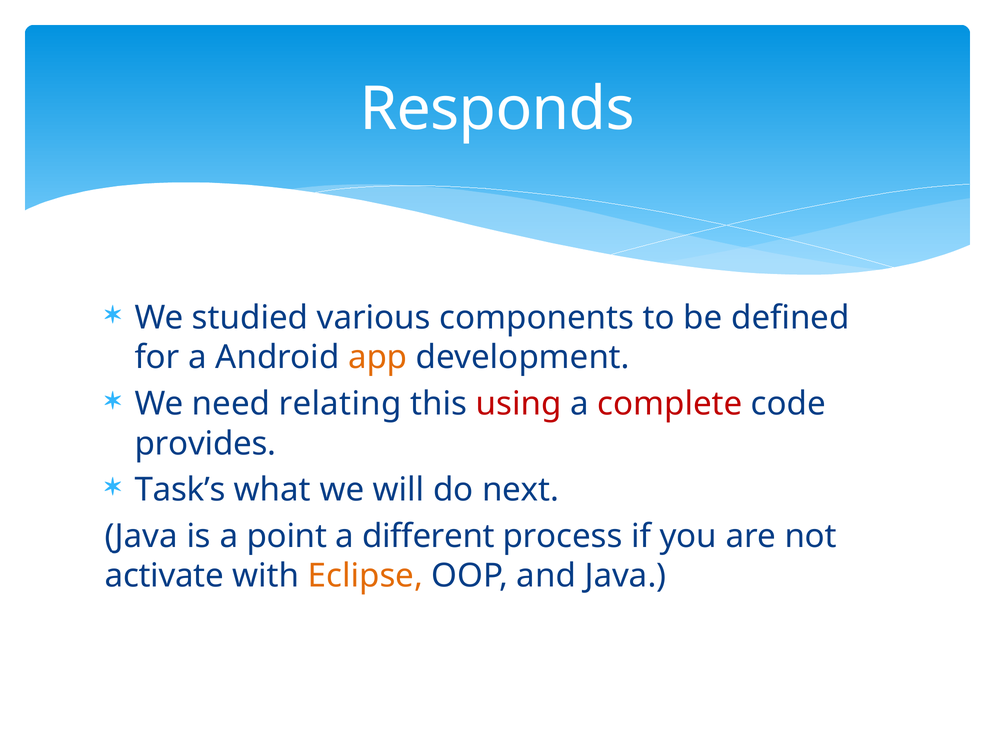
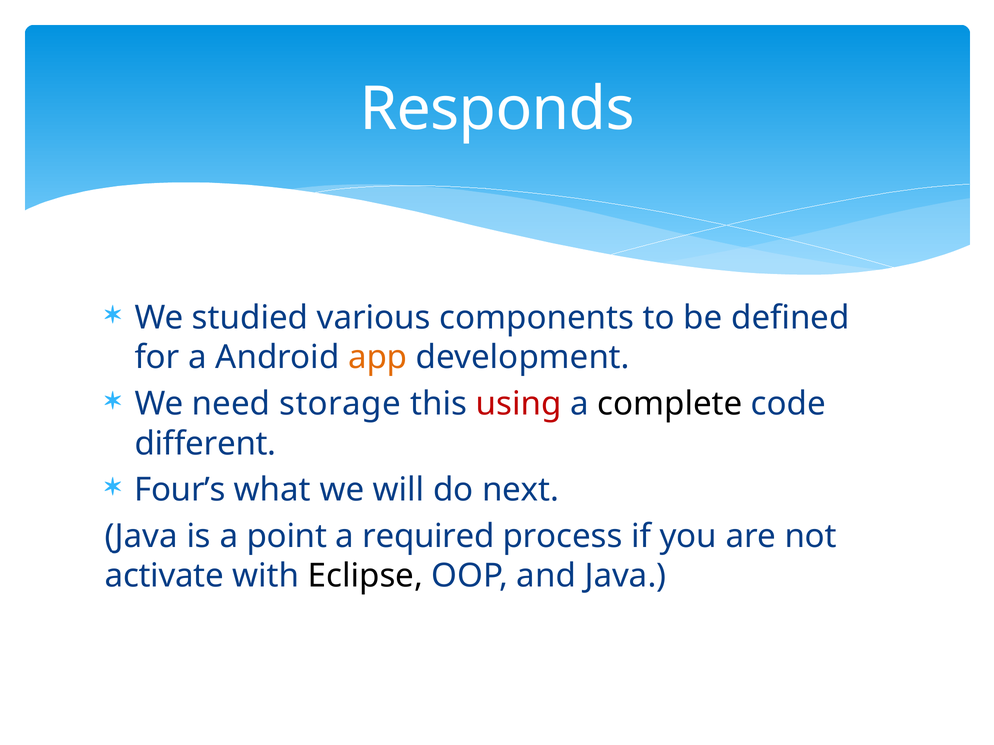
relating: relating -> storage
complete colour: red -> black
provides: provides -> different
Task’s: Task’s -> Four’s
different: different -> required
Eclipse colour: orange -> black
